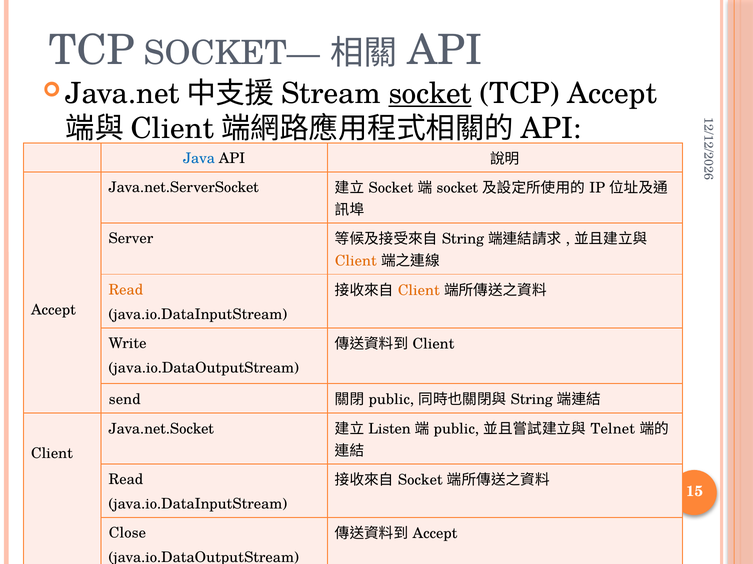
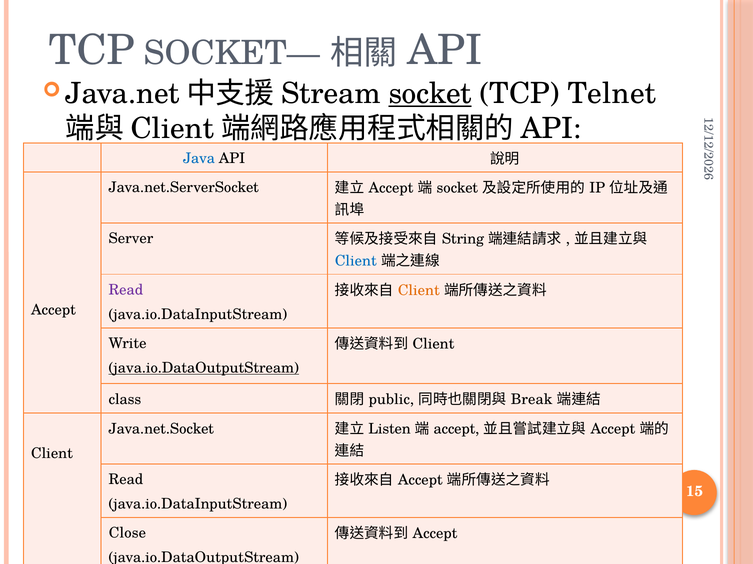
TCP Accept: Accept -> Telnet
Socket at (391, 188): Socket -> Accept
Client at (356, 261) colour: orange -> blue
Read at (126, 290) colour: orange -> purple
java.io.DataOutputStream at (204, 368) underline: none -> present
send: send -> class
String at (532, 400): String -> Break
public at (456, 430): public -> accept
Telnet at (613, 430): Telnet -> Accept
Socket at (420, 481): Socket -> Accept
